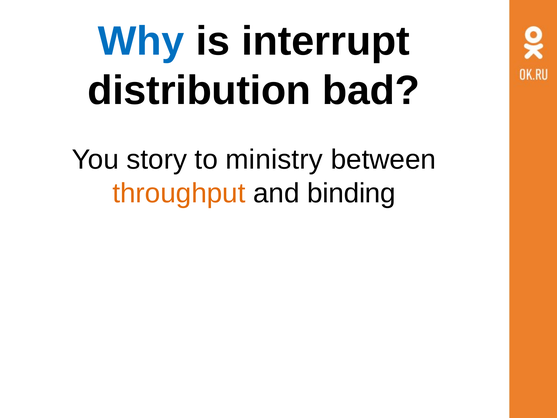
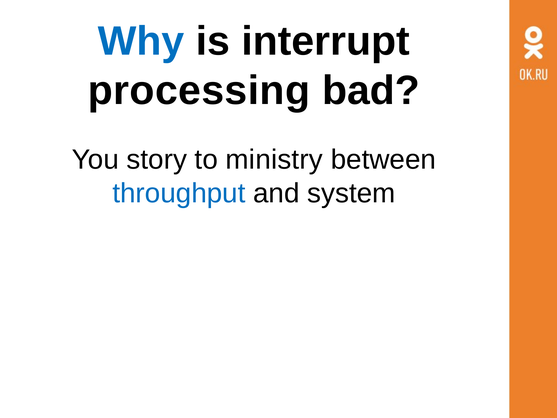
distribution: distribution -> processing
throughput colour: orange -> blue
binding: binding -> system
